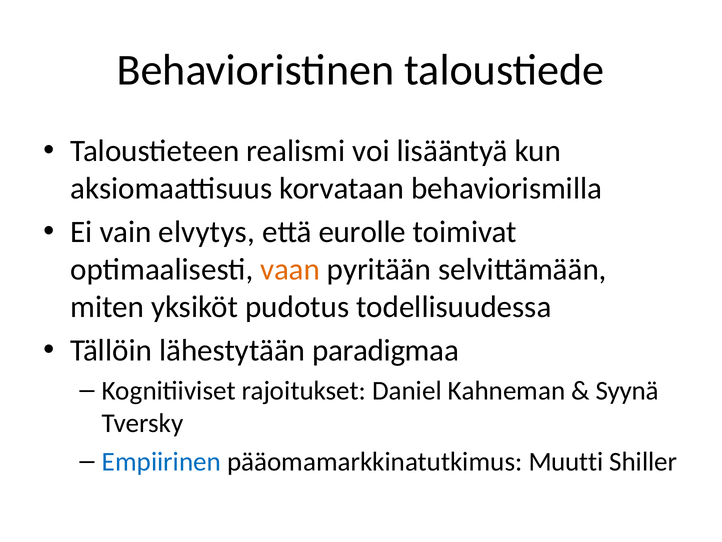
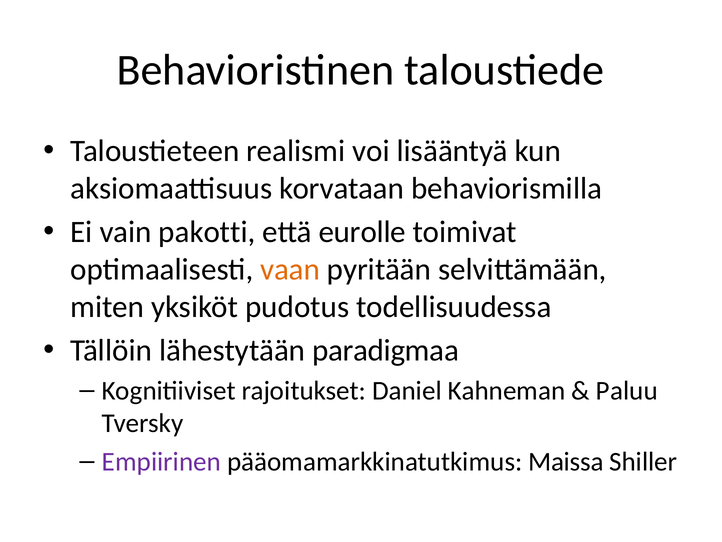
elvytys: elvytys -> pakotti
Syynä: Syynä -> Paluu
Empiirinen colour: blue -> purple
Muutti: Muutti -> Maissa
